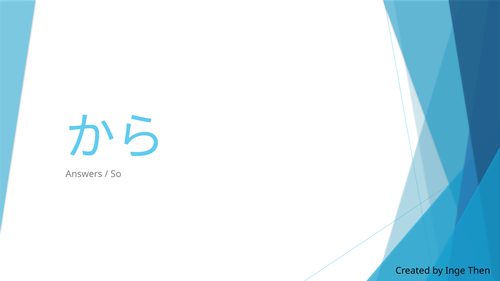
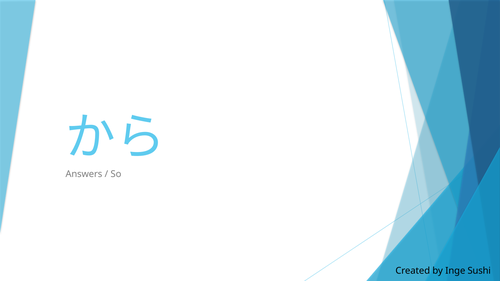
Then: Then -> Sushi
